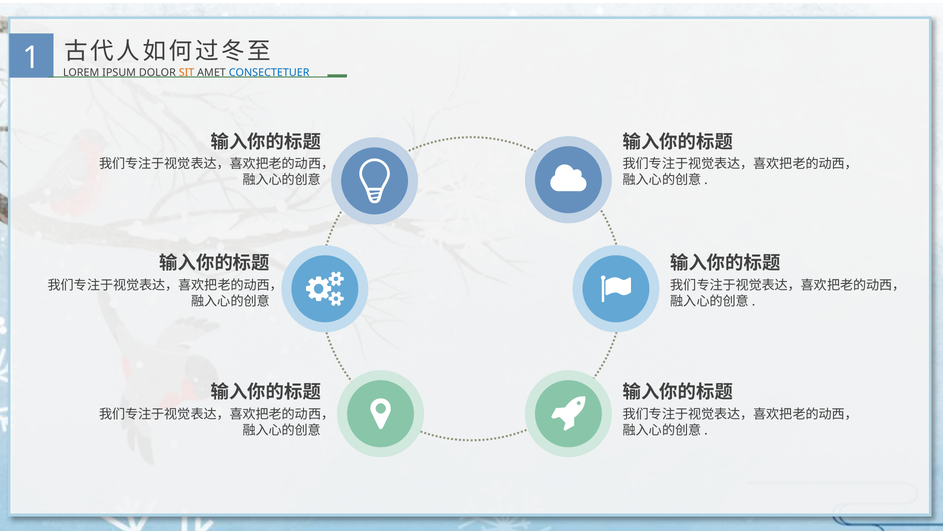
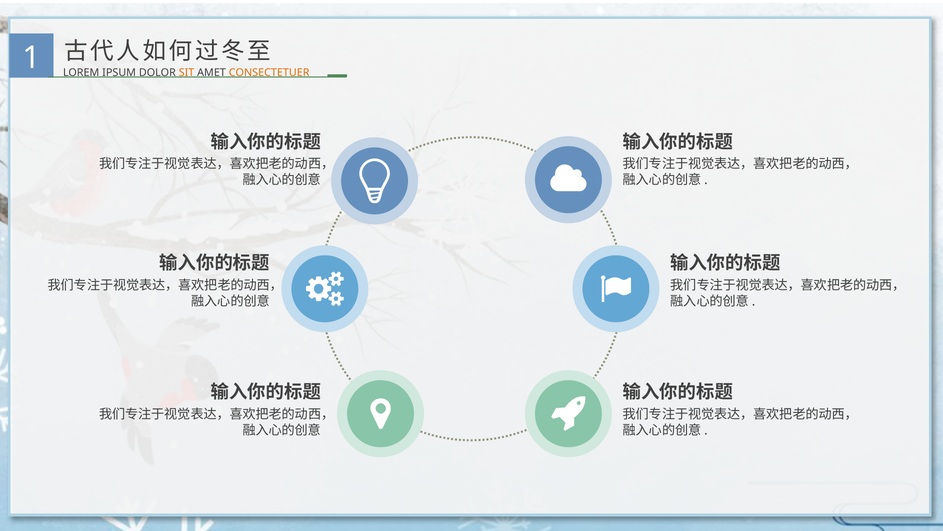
CONSECTETUER colour: blue -> orange
